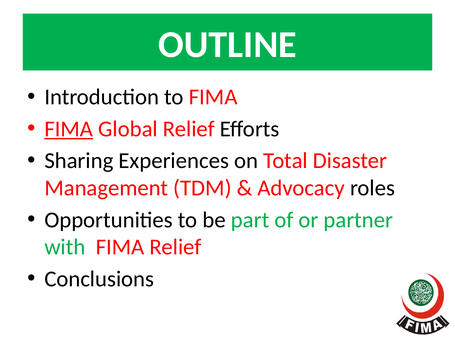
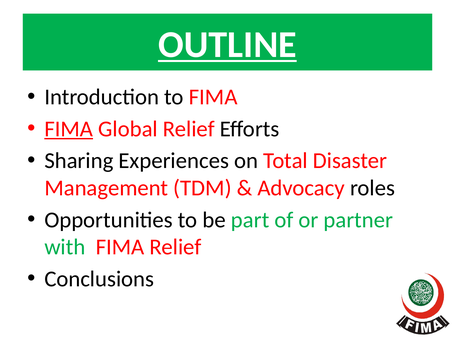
OUTLINE underline: none -> present
